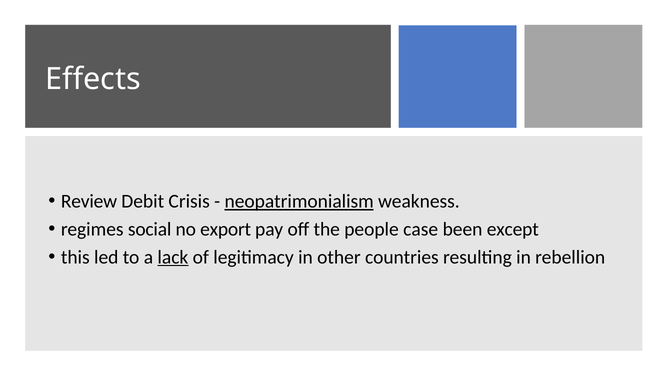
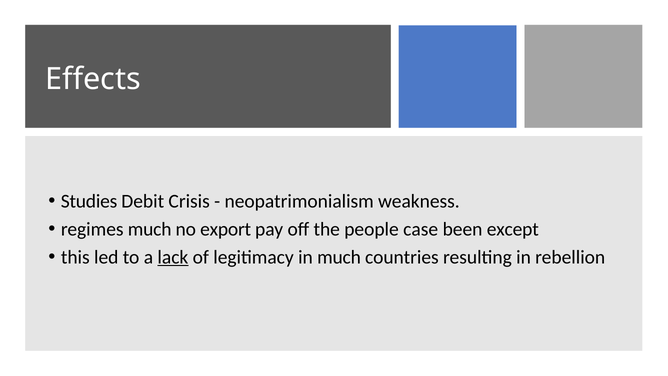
Review: Review -> Studies
neopatrimonialism underline: present -> none
regimes social: social -> much
in other: other -> much
